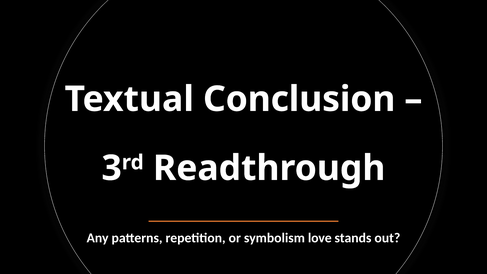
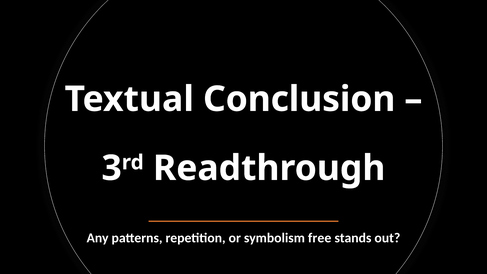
love: love -> free
